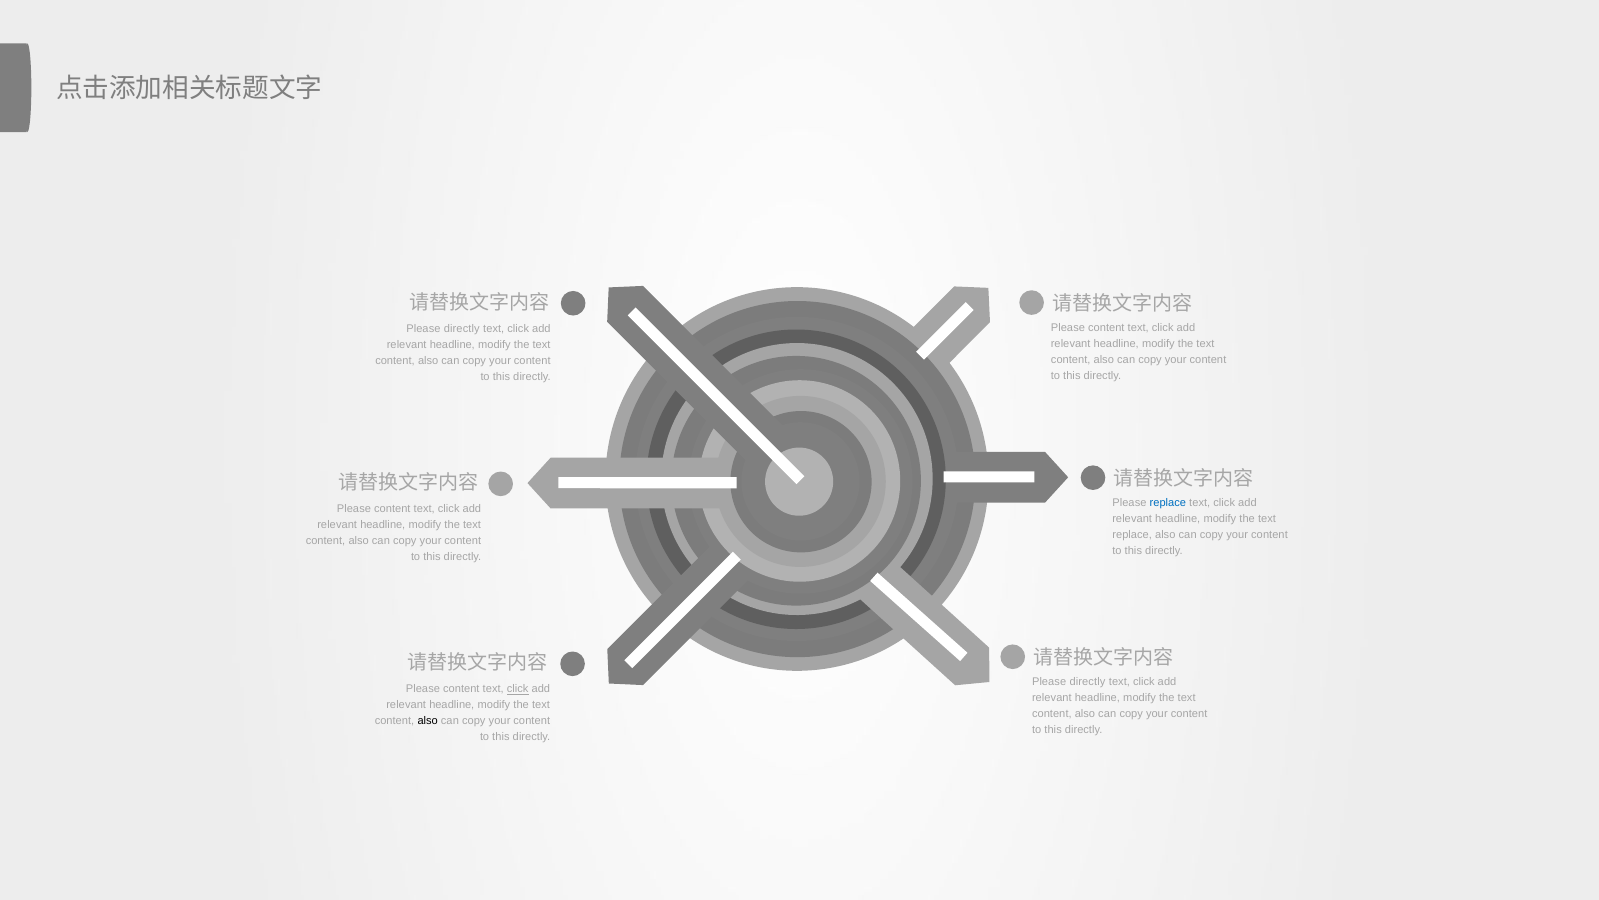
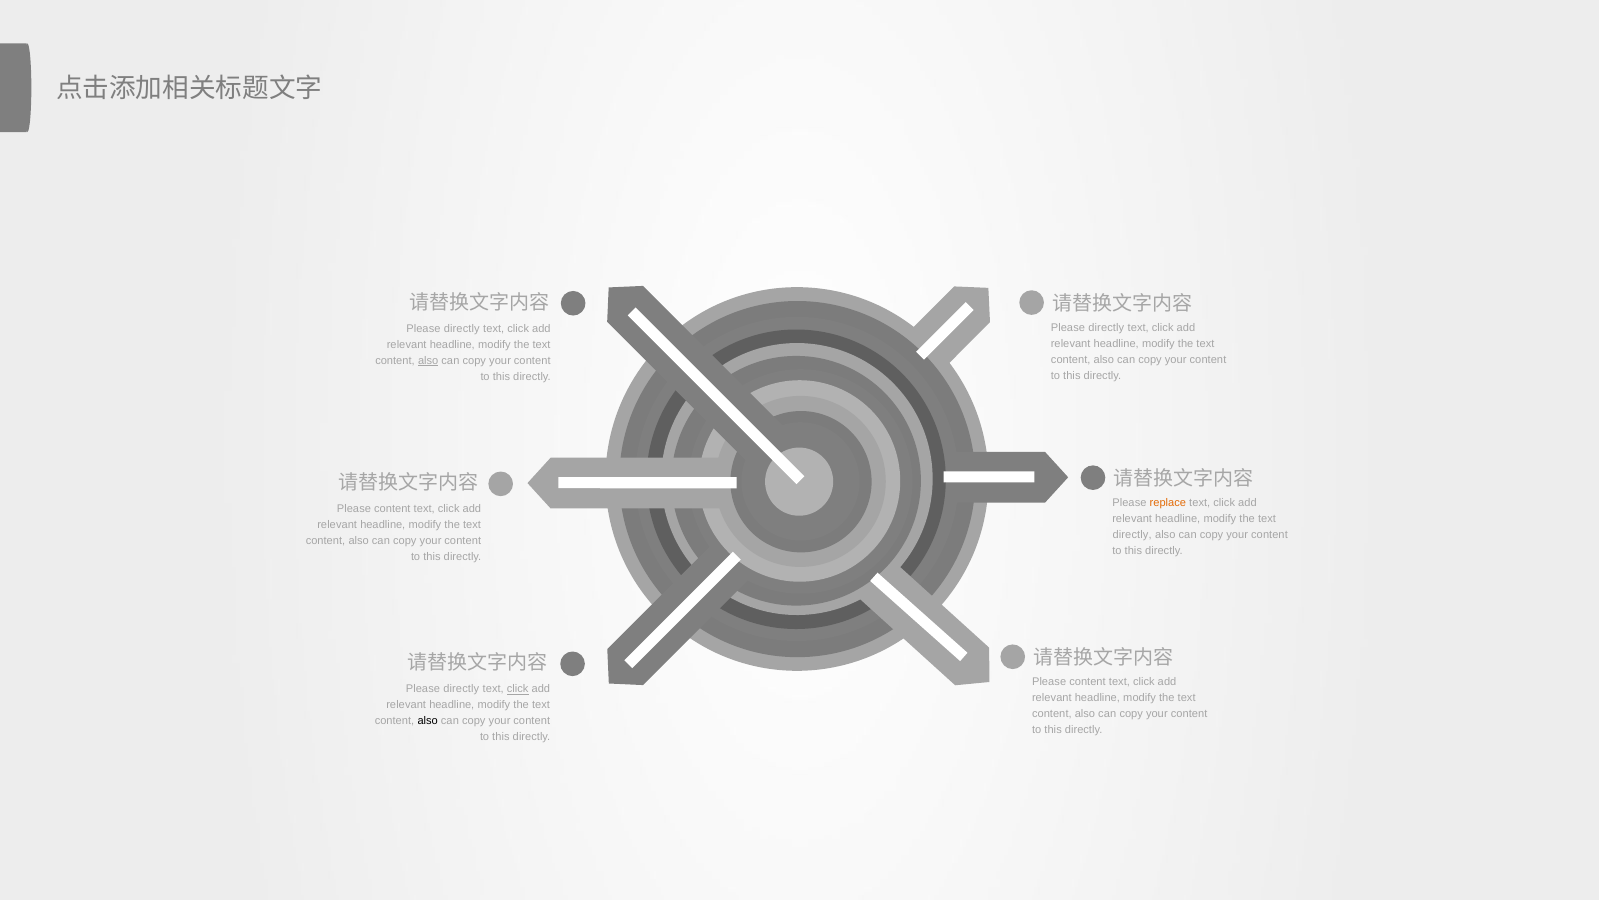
content at (1106, 328): content -> directly
also at (428, 360) underline: none -> present
replace at (1168, 503) colour: blue -> orange
replace at (1132, 535): replace -> directly
directly at (1087, 682): directly -> content
content at (461, 689): content -> directly
